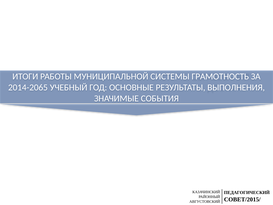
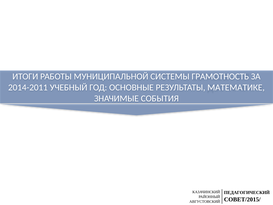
2014-2065: 2014-2065 -> 2014-2011
ВЫПОЛНЕНИЯ: ВЫПОЛНЕНИЯ -> МАТЕМАТИКЕ
